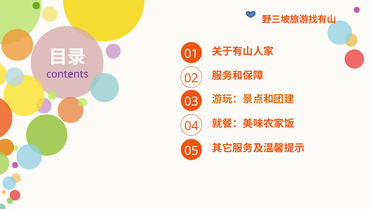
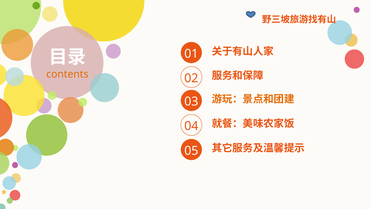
contents colour: purple -> orange
